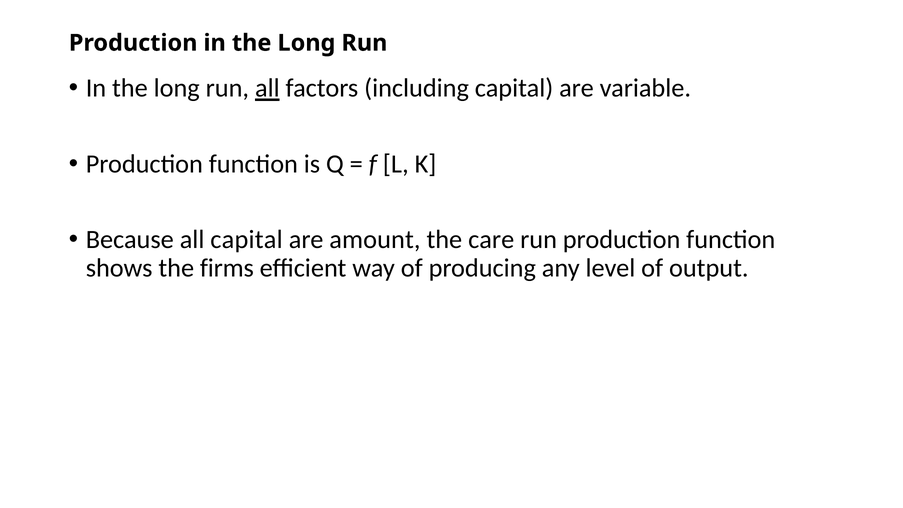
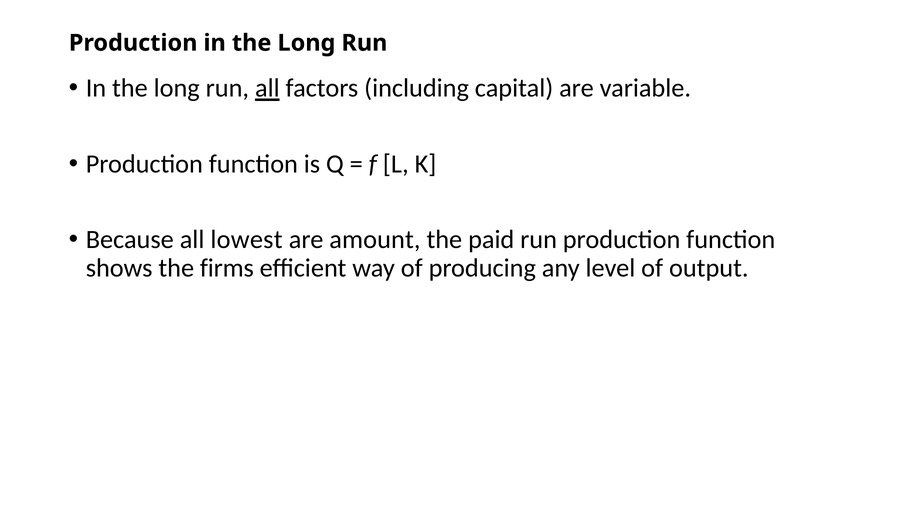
all capital: capital -> lowest
care: care -> paid
